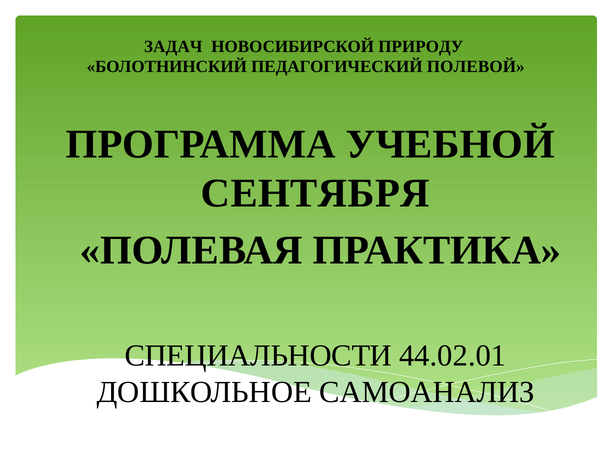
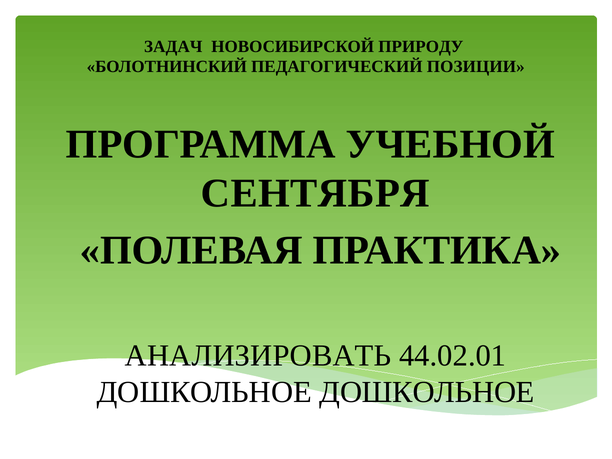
ПОЛЕВОЙ: ПОЛЕВОЙ -> ПОЗИЦИИ
СПЕЦИАЛЬНОСТИ: СПЕЦИАЛЬНОСТИ -> АНАЛИЗИРОВАТЬ
ДОШКОЛЬНОЕ САМОАНАЛИЗ: САМОАНАЛИЗ -> ДОШКОЛЬНОЕ
